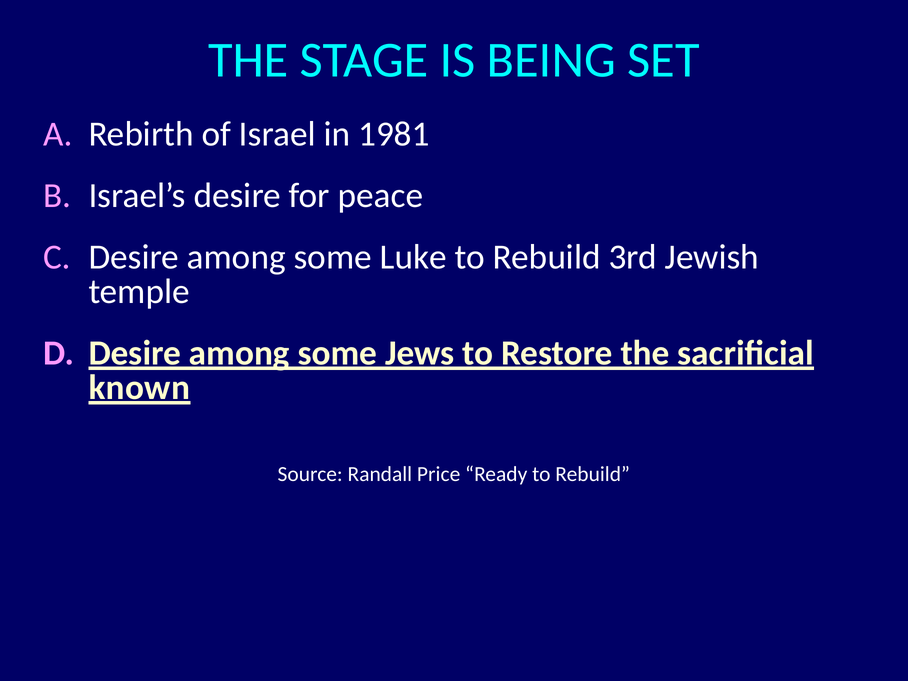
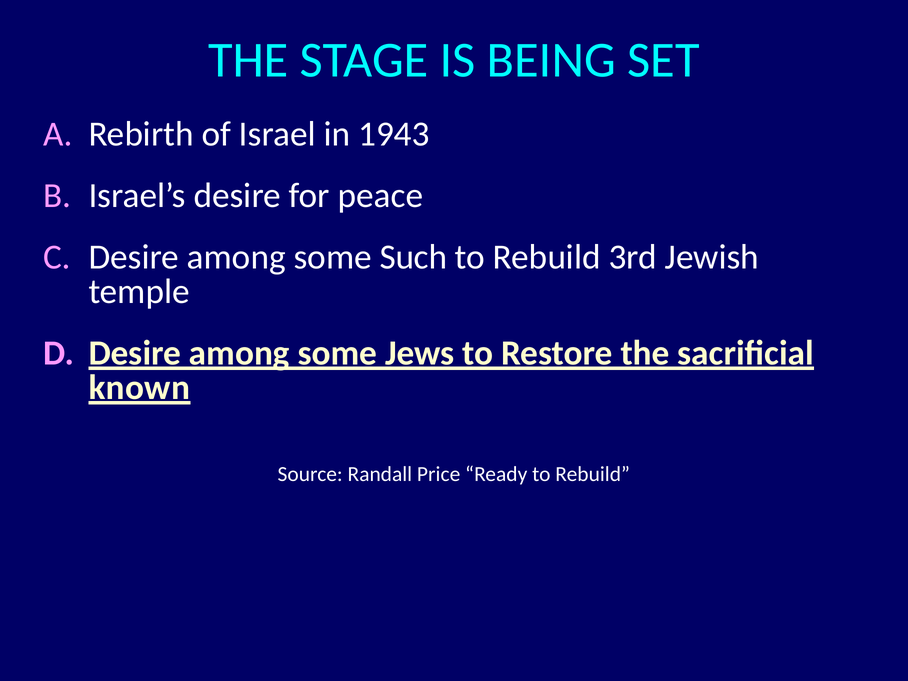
1981: 1981 -> 1943
Luke: Luke -> Such
